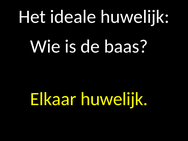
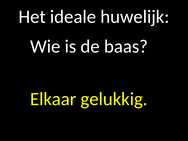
Elkaar huwelijk: huwelijk -> gelukkig
